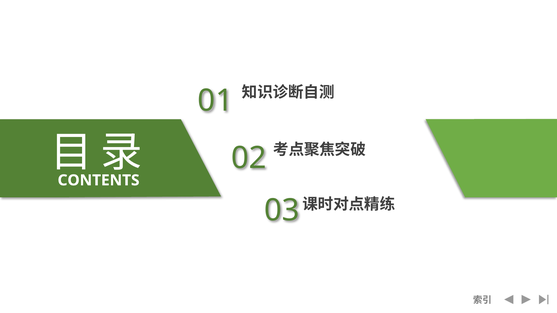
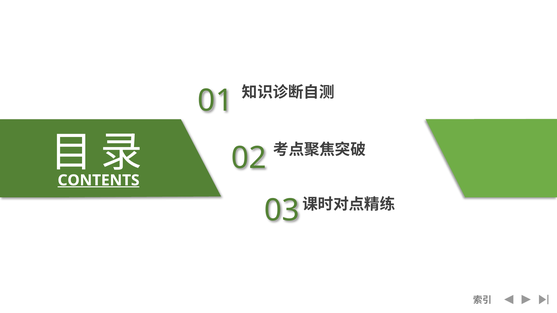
CONTENTS underline: none -> present
